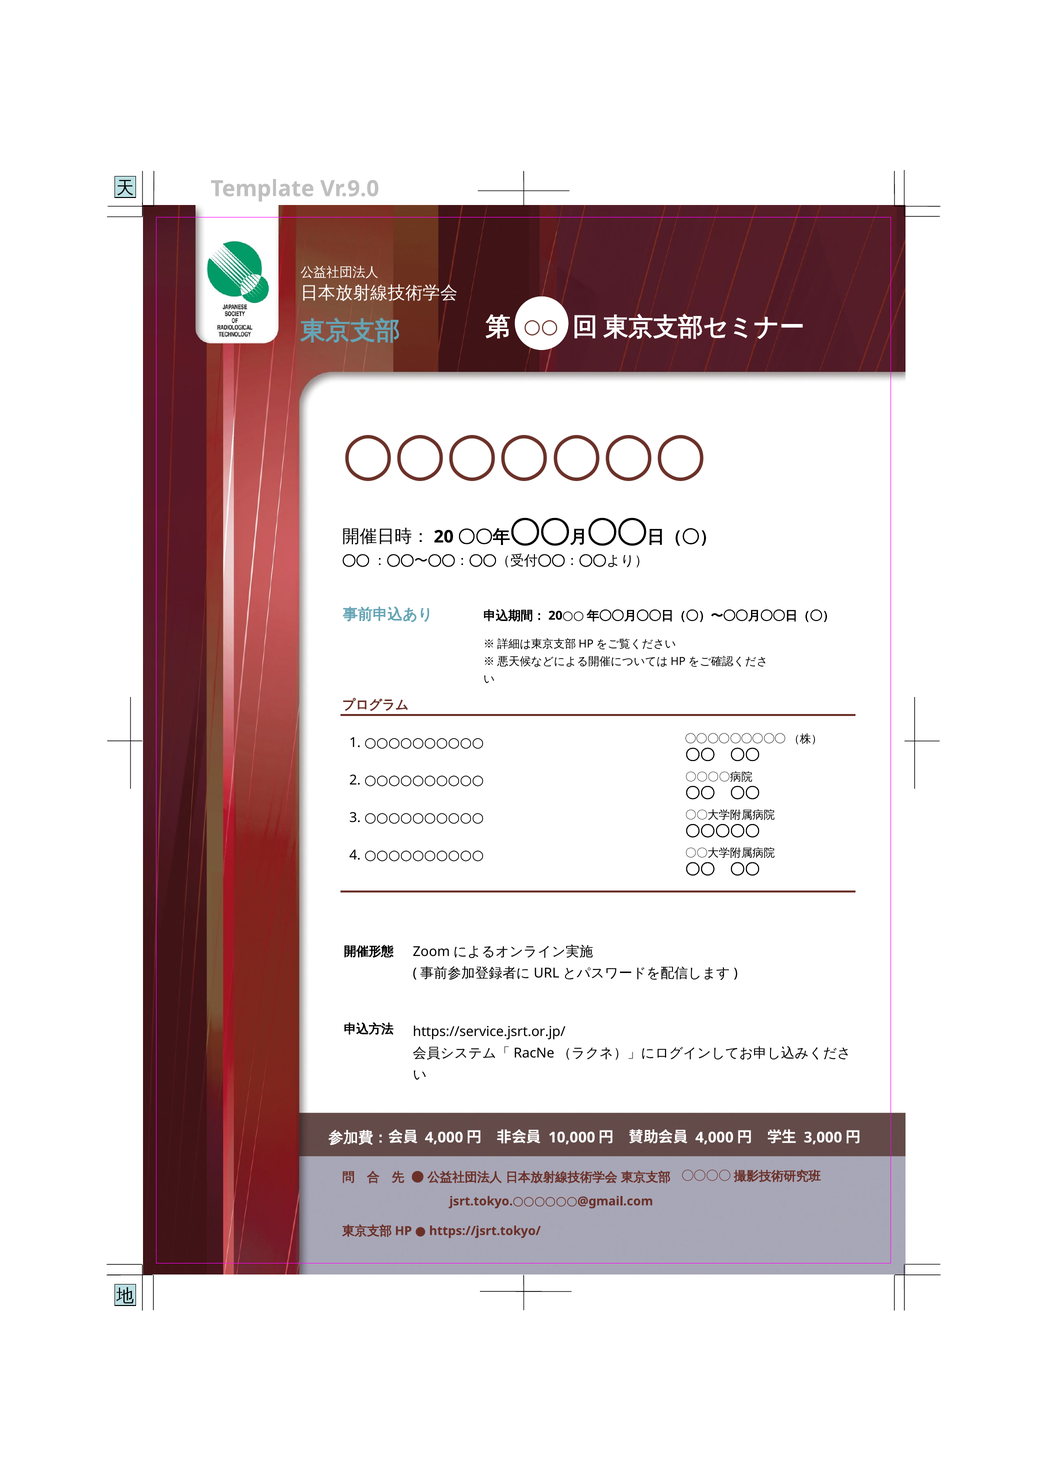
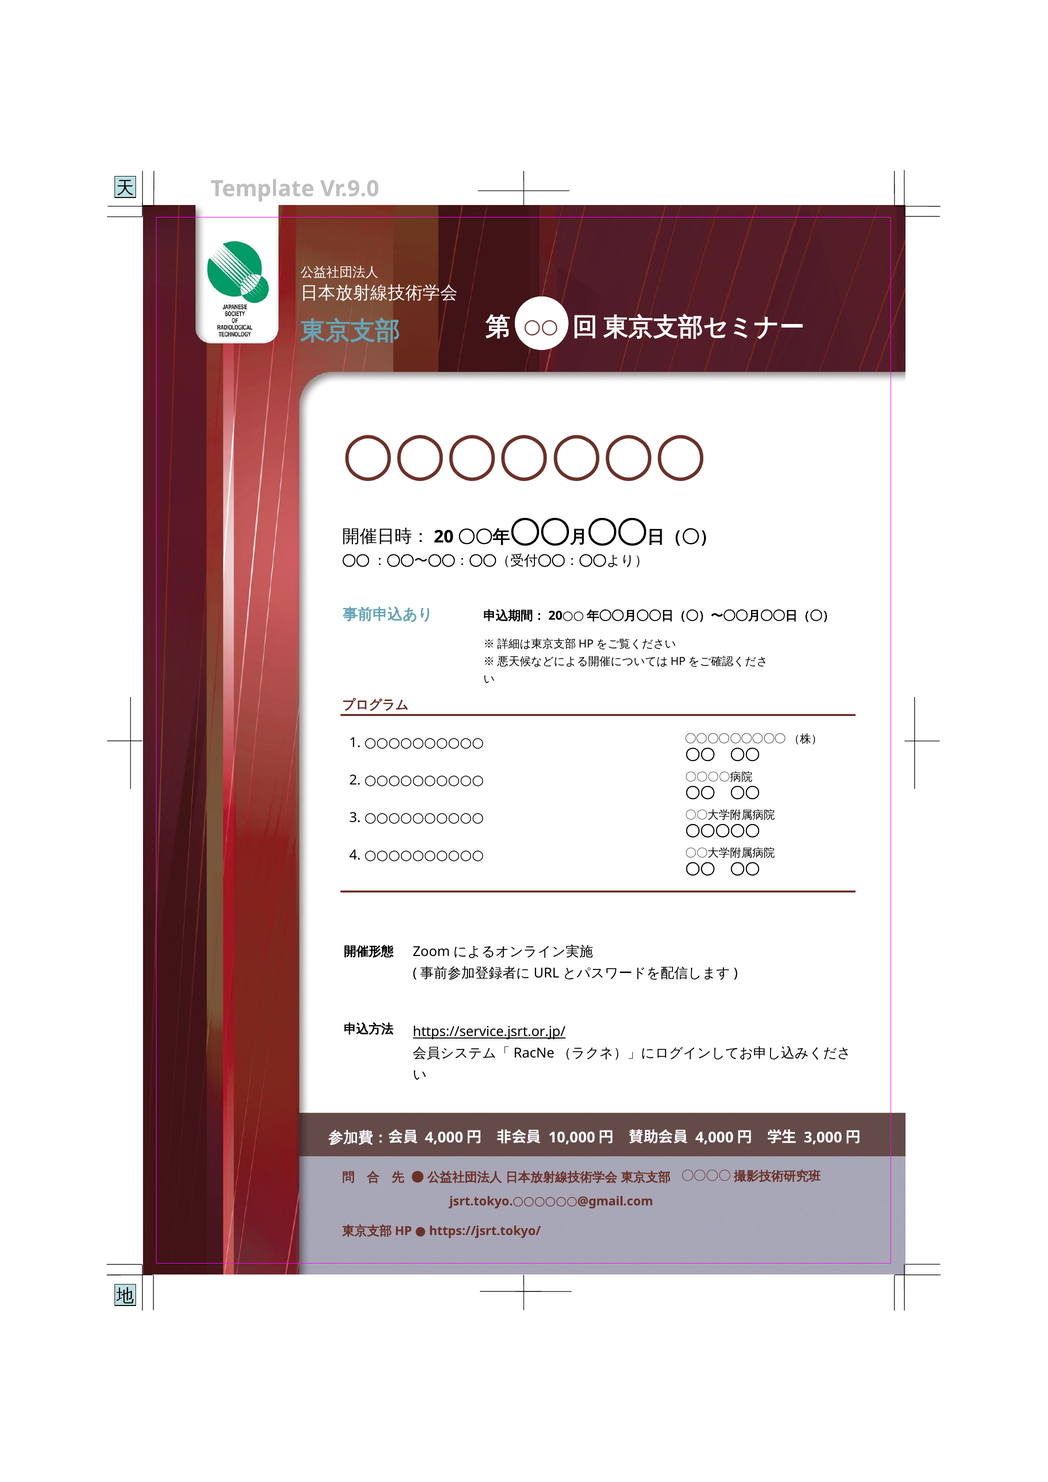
https://service.jsrt.or.jp/ underline: none -> present
